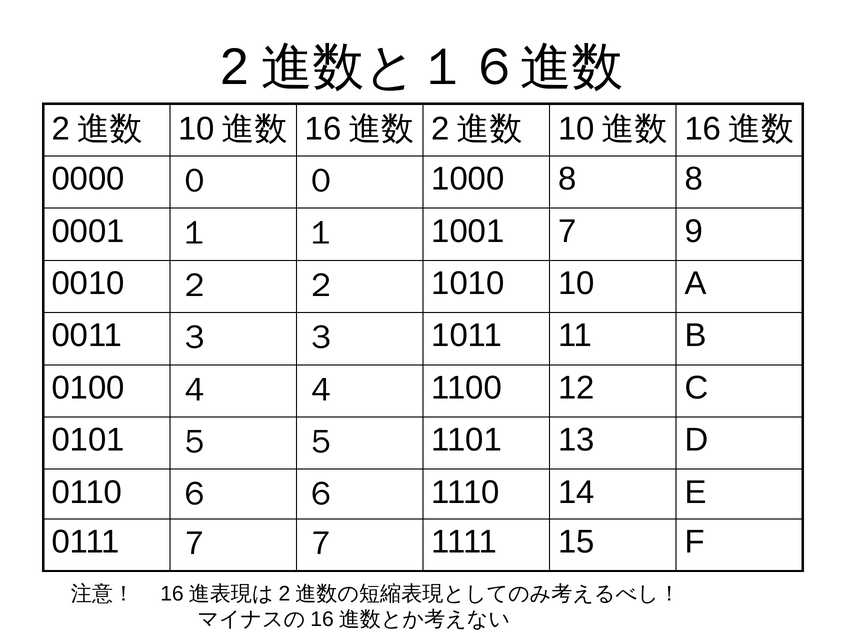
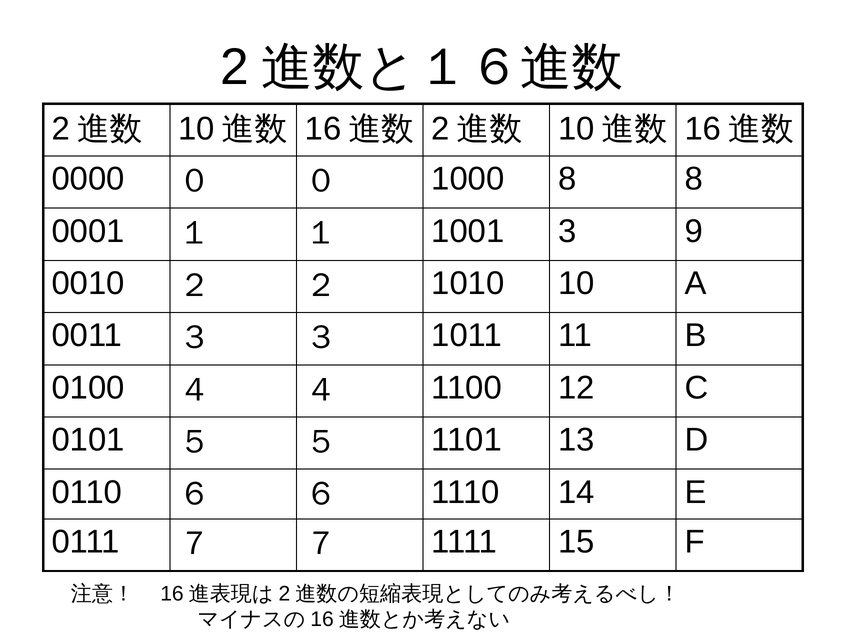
7: 7 -> 3
